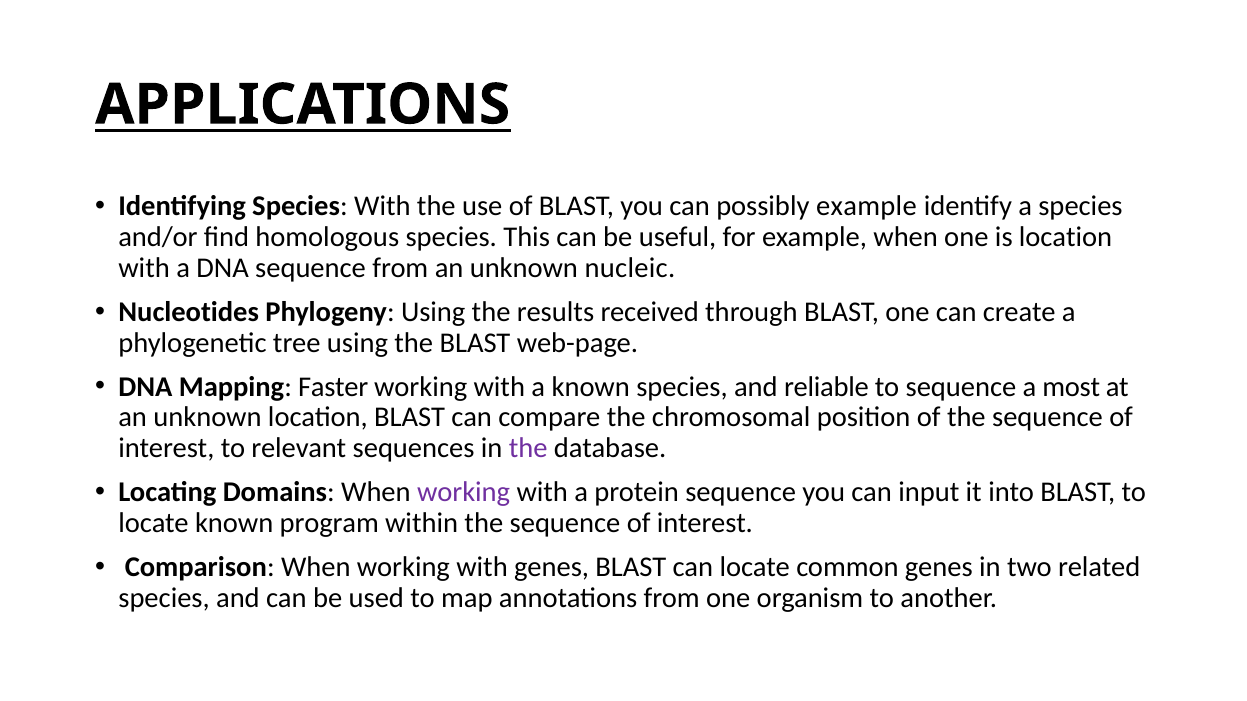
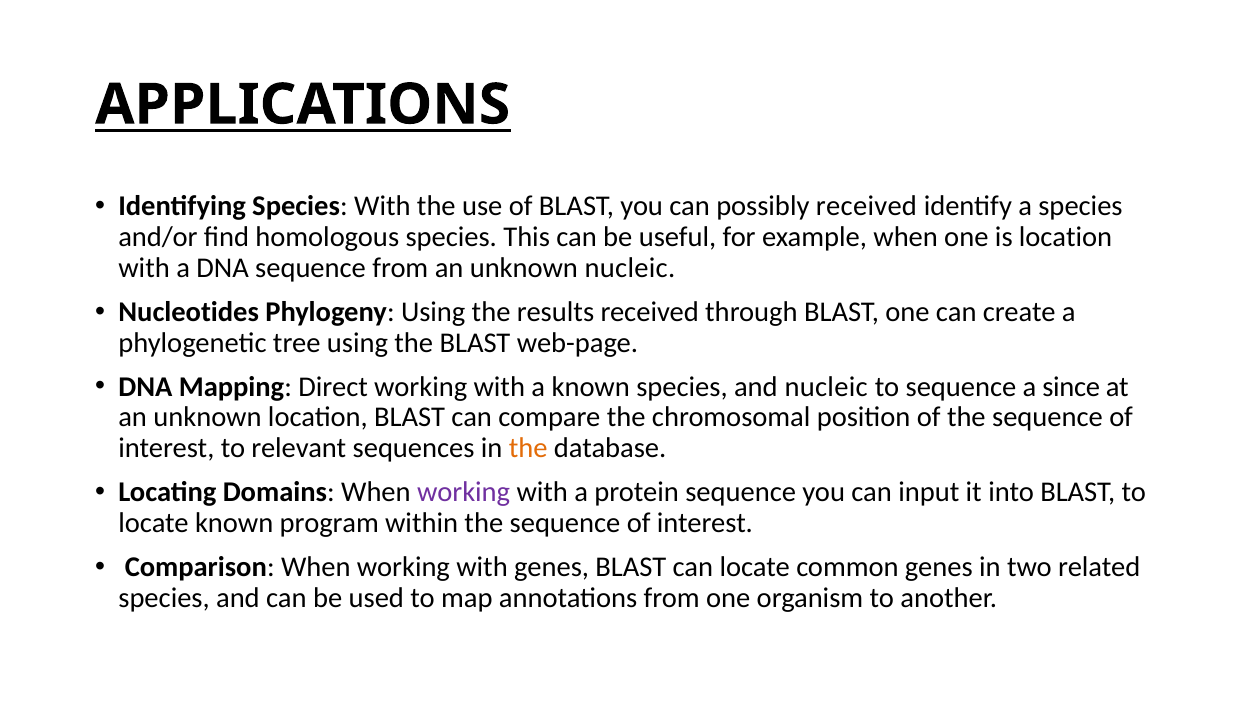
possibly example: example -> received
Faster: Faster -> Direct
and reliable: reliable -> nucleic
most: most -> since
the at (528, 449) colour: purple -> orange
